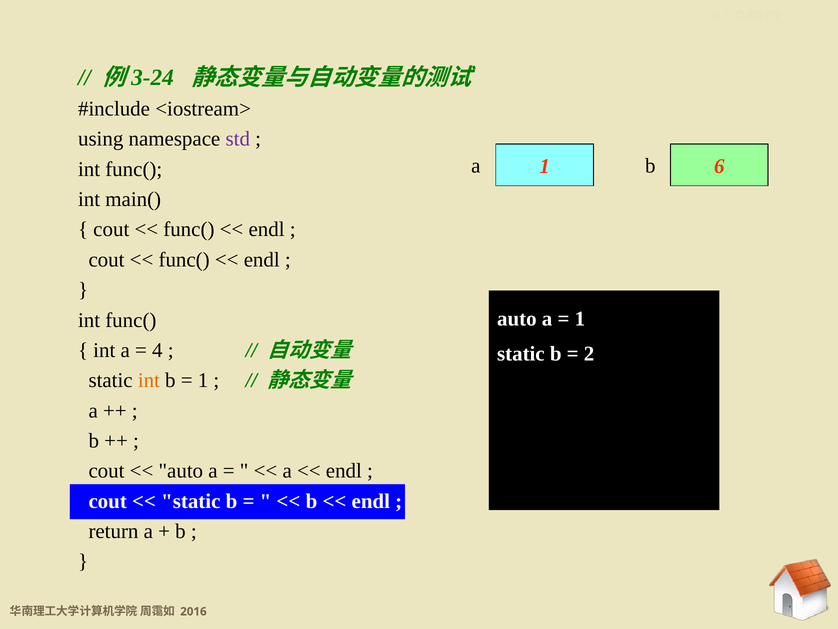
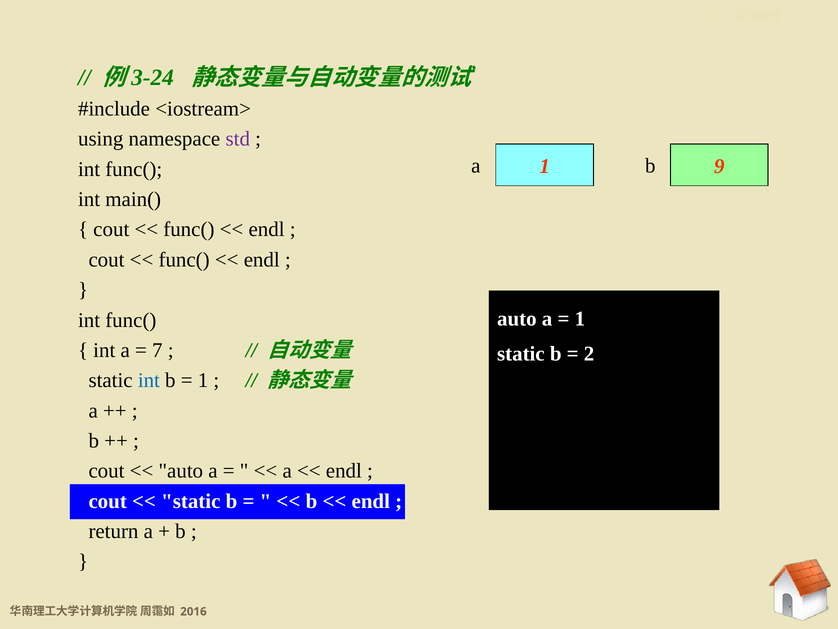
6: 6 -> 9
4 at (157, 350): 4 -> 7
int at (149, 380) colour: orange -> blue
